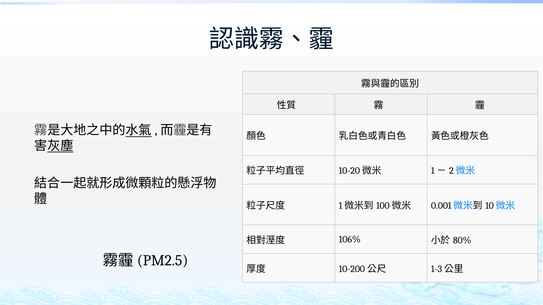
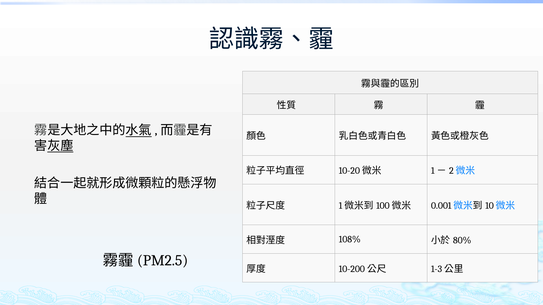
106%: 106% -> 108%
